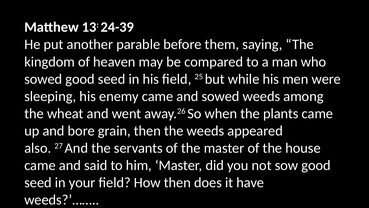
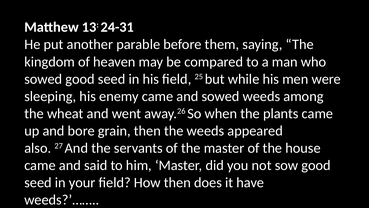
24-39: 24-39 -> 24-31
